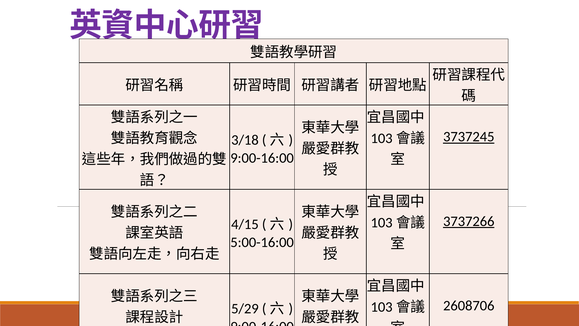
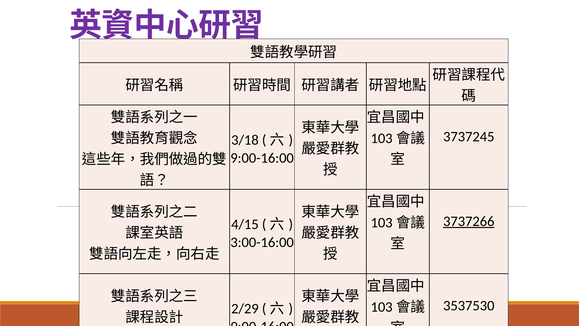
3737245 underline: present -> none
5:00-16:00: 5:00-16:00 -> 3:00-16:00
2608706: 2608706 -> 3537530
5/29: 5/29 -> 2/29
